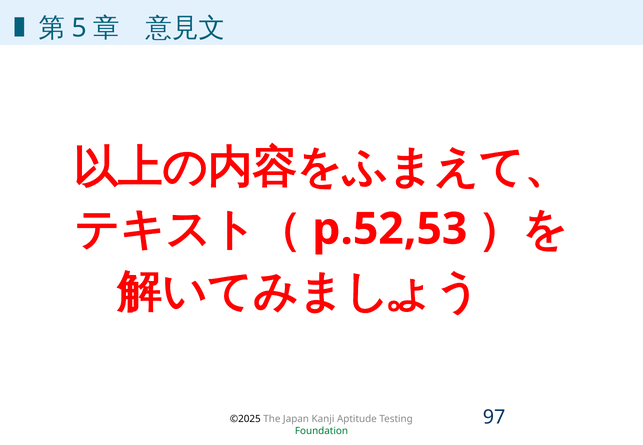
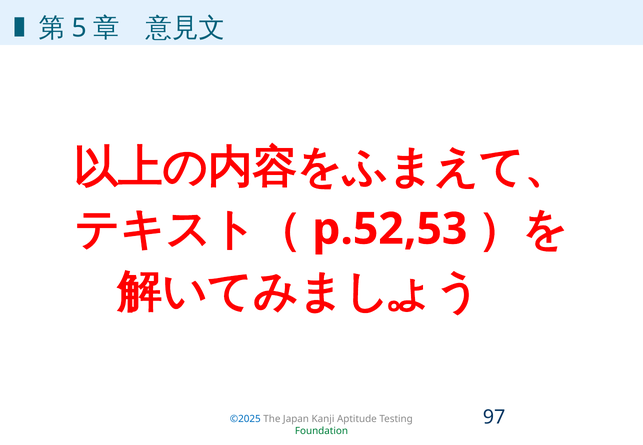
©2025 colour: black -> blue
